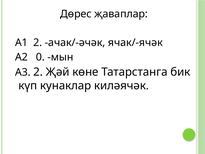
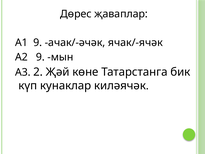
А1 2: 2 -> 9
А2 0: 0 -> 9
